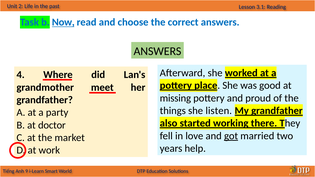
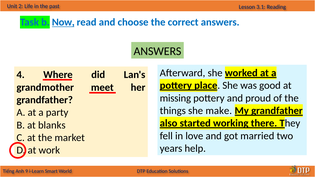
listen: listen -> make
doctor: doctor -> blanks
got underline: present -> none
